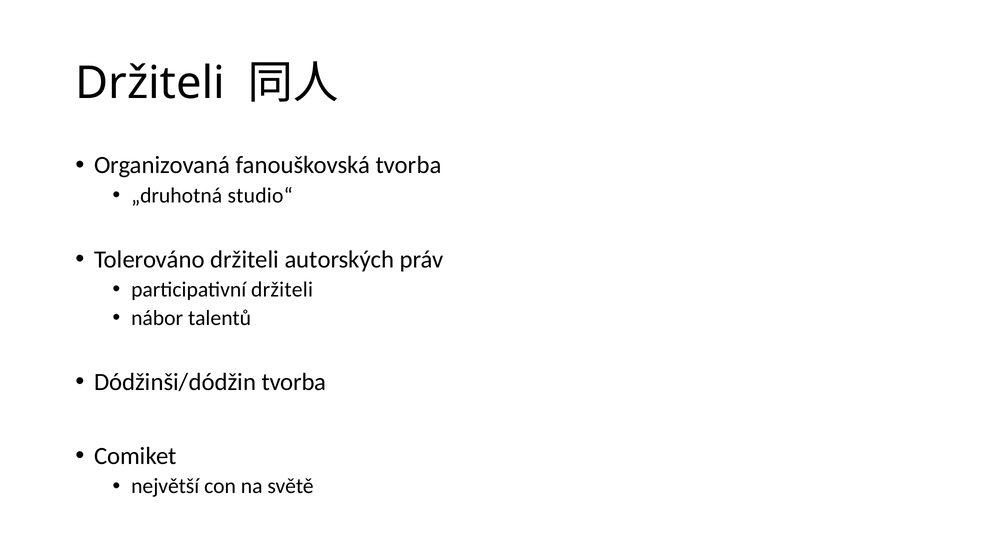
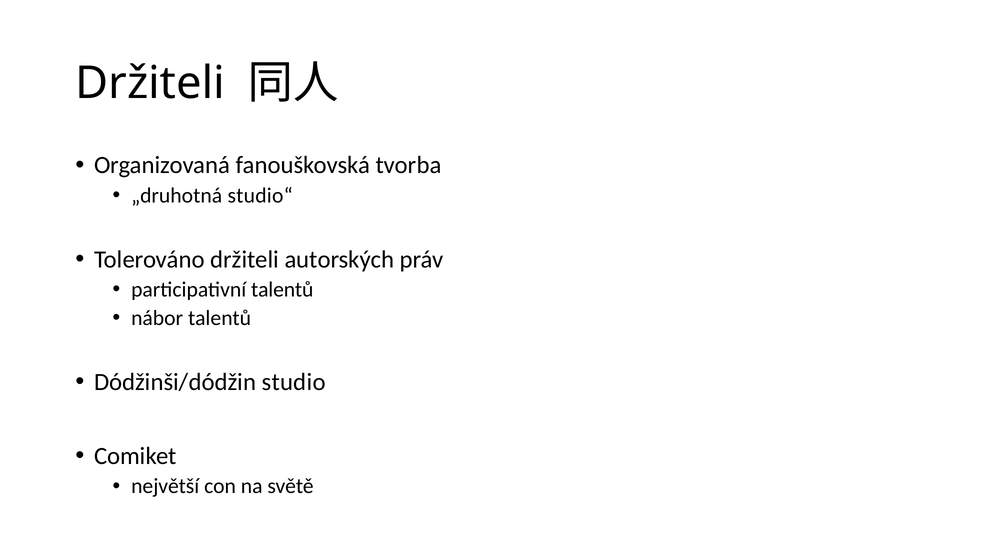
participativní držiteli: držiteli -> talentů
Dódžinši/dódžin tvorba: tvorba -> studio
